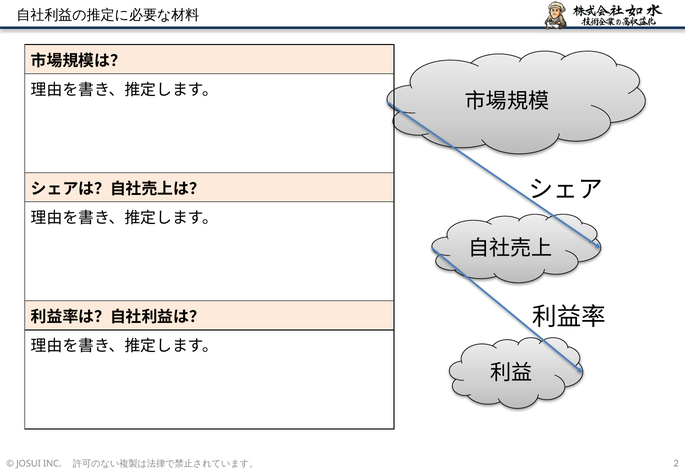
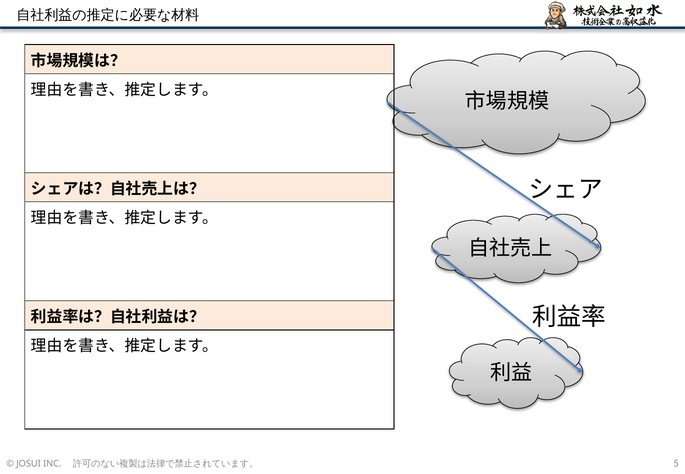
2: 2 -> 5
